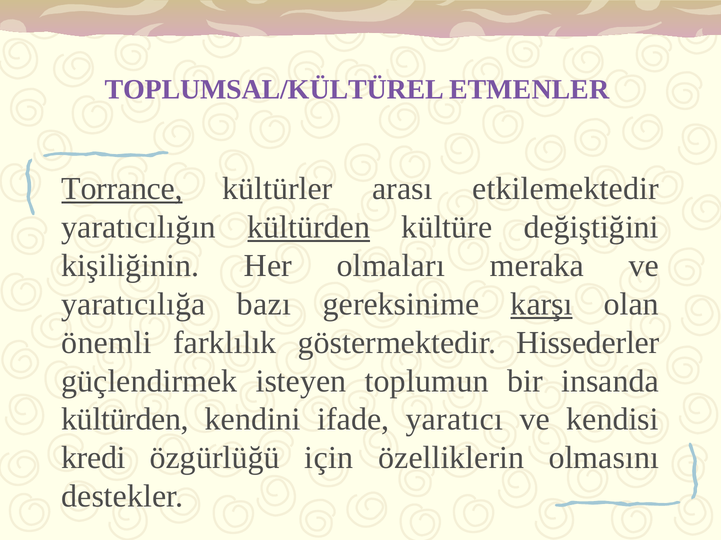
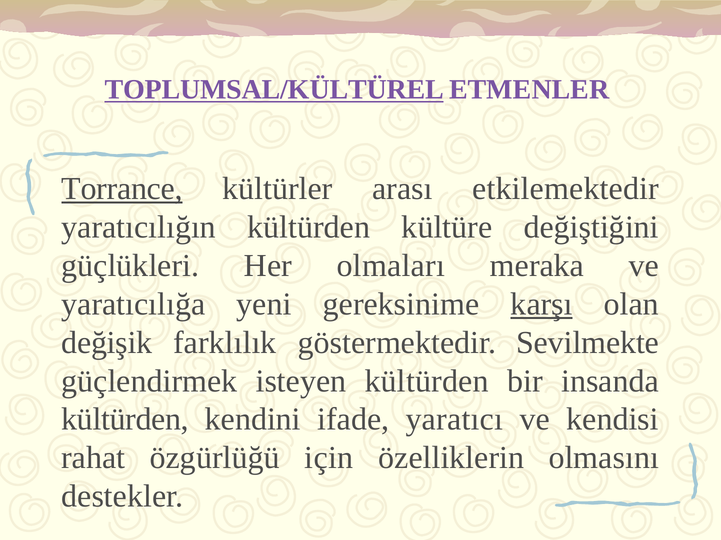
TOPLUMSAL/KÜLTÜREL underline: none -> present
kültürden at (309, 228) underline: present -> none
kişiliğinin: kişiliğinin -> güçlükleri
bazı: bazı -> yeni
önemli: önemli -> değişik
Hissederler: Hissederler -> Sevilmekte
isteyen toplumun: toplumun -> kültürden
kredi: kredi -> rahat
